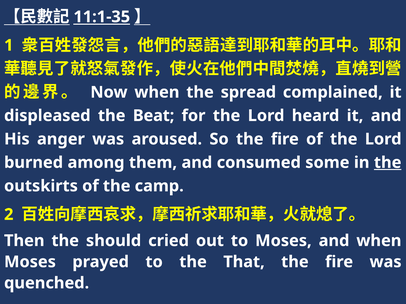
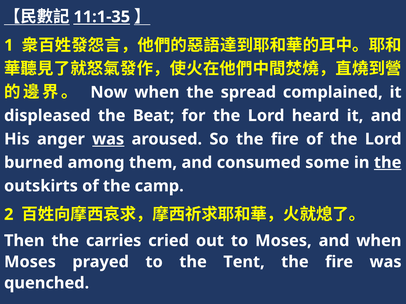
was at (108, 139) underline: none -> present
should: should -> carries
That: That -> Tent
